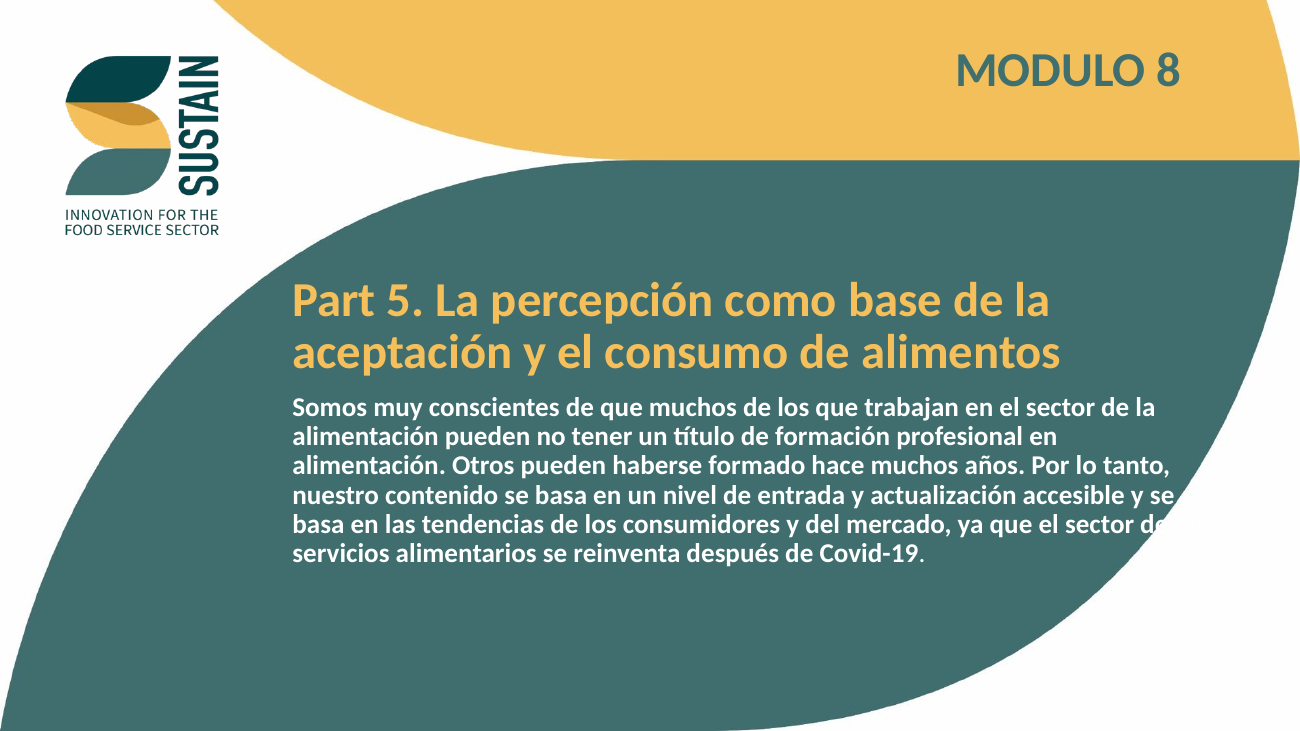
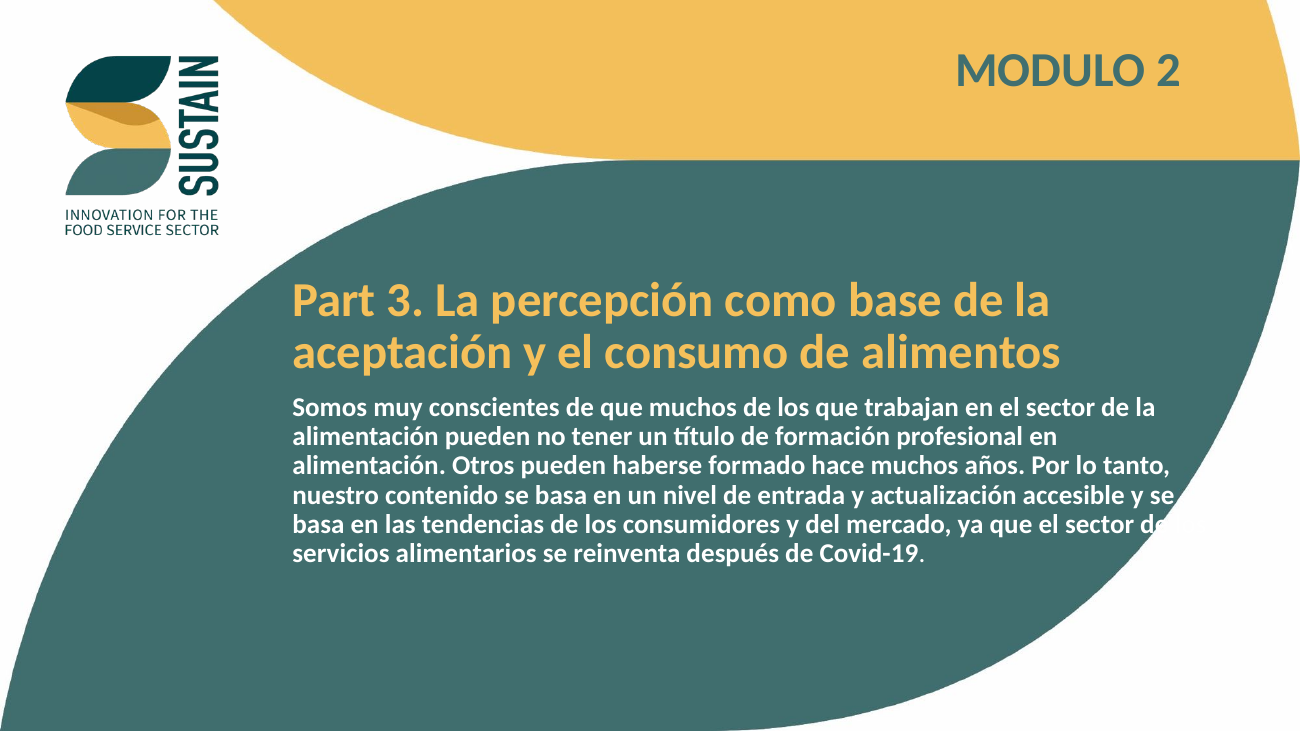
8: 8 -> 2
5: 5 -> 3
